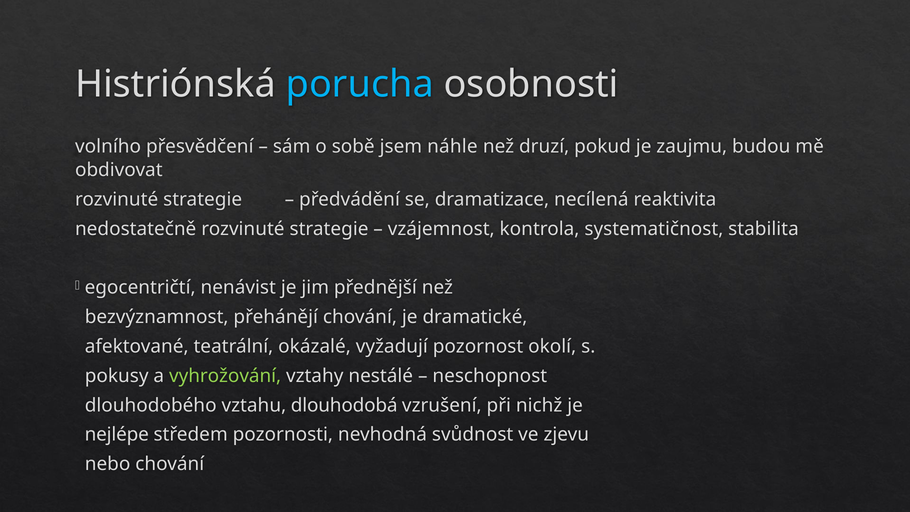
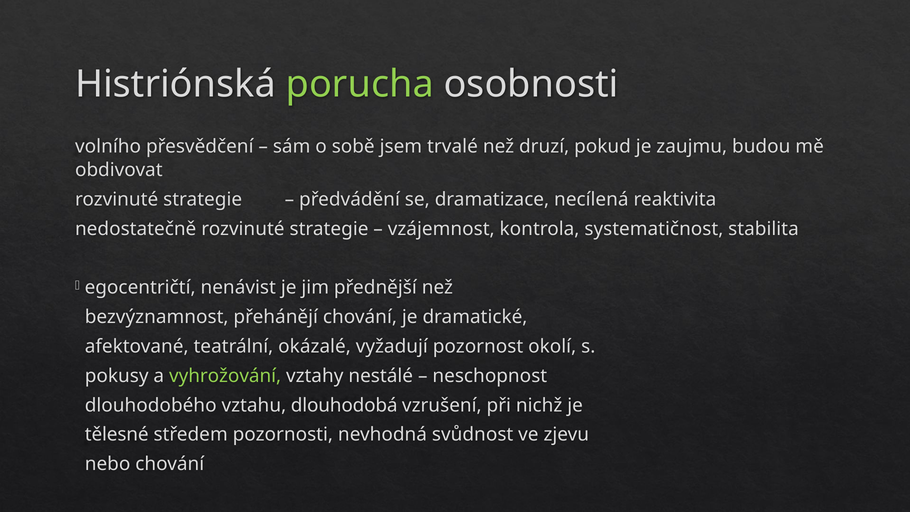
porucha colour: light blue -> light green
náhle: náhle -> trvalé
nejlépe: nejlépe -> tělesné
